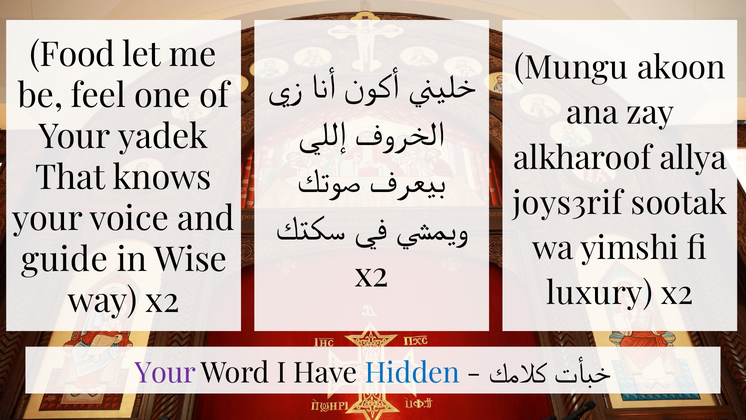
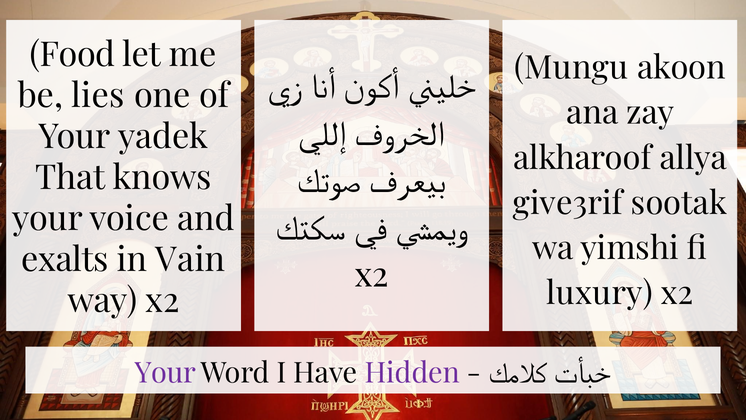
feel: feel -> lies
joys3rif: joys3rif -> give3rif
guide: guide -> exalts
Wise: Wise -> Vain
Hidden colour: blue -> purple
